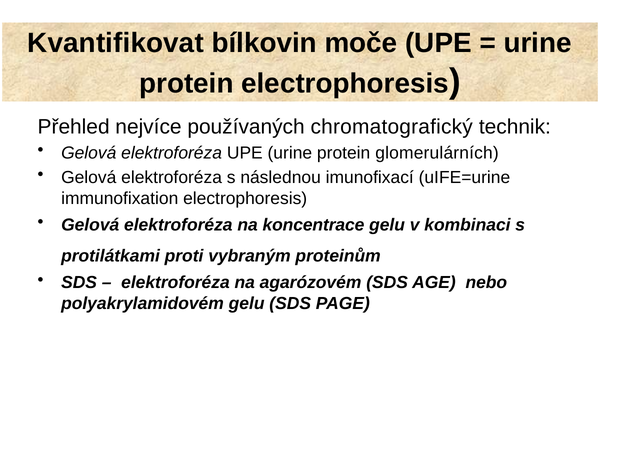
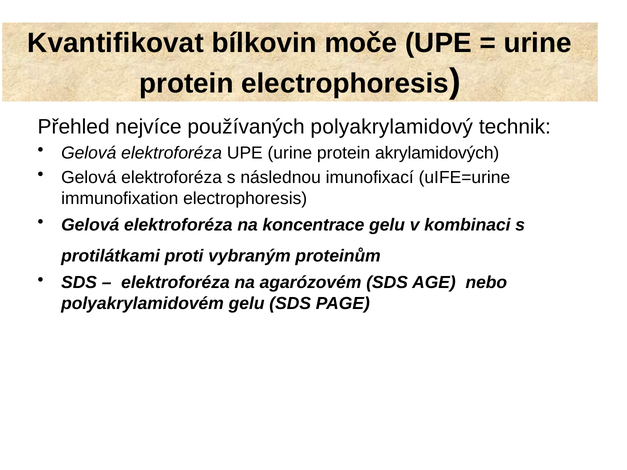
chromatografický: chromatografický -> polyakrylamidový
glomerulárních: glomerulárních -> akrylamidových
